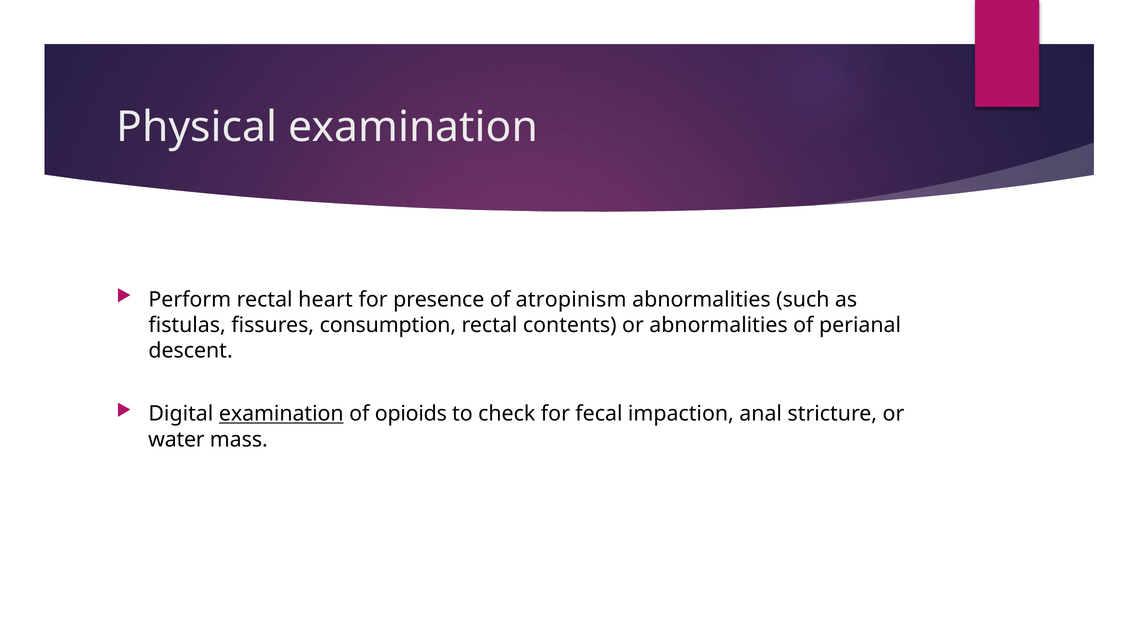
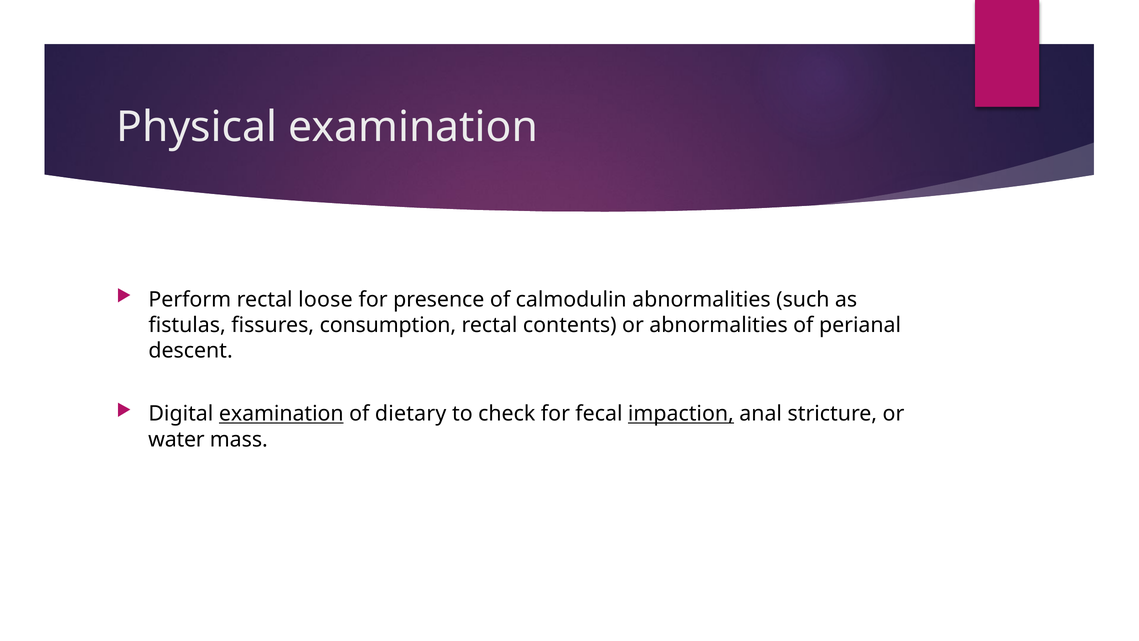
heart: heart -> loose
atropinism: atropinism -> calmodulin
opioids: opioids -> dietary
impaction underline: none -> present
